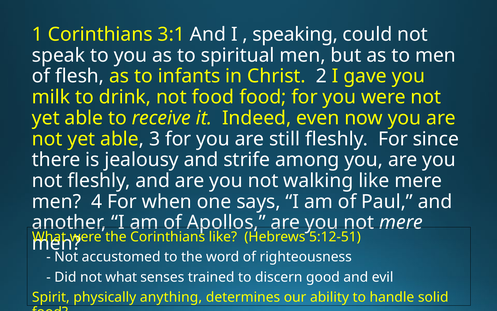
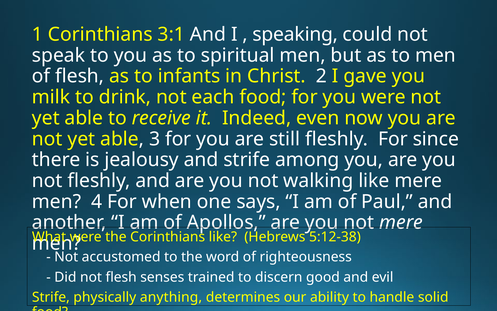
not food: food -> each
5:12-51: 5:12-51 -> 5:12-38
not what: what -> flesh
Spirit at (51, 297): Spirit -> Strife
